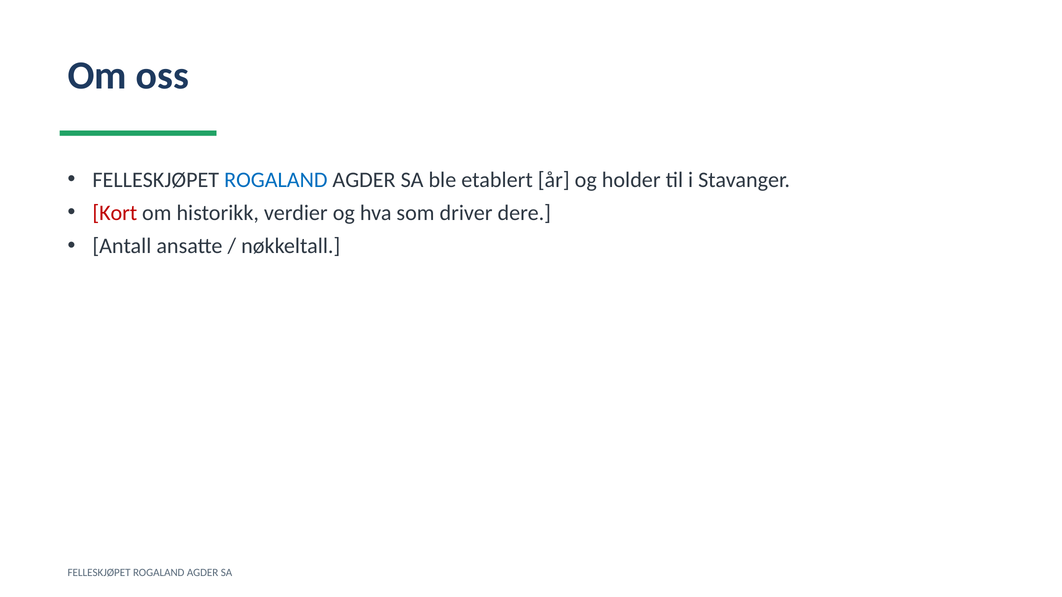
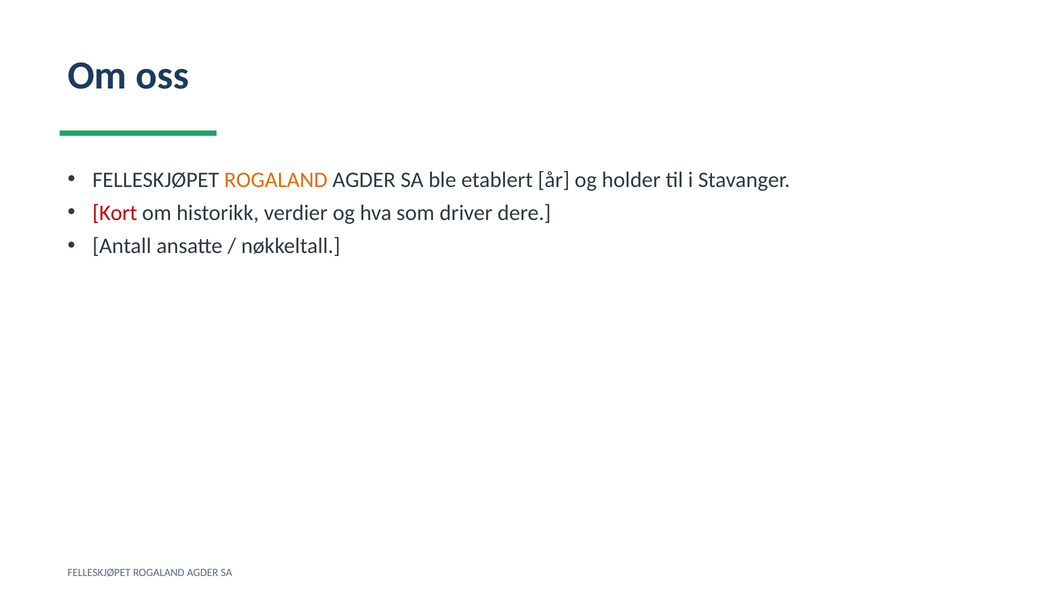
ROGALAND at (276, 180) colour: blue -> orange
